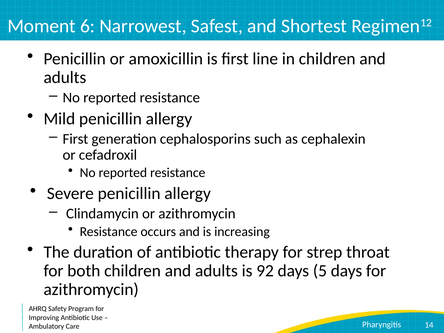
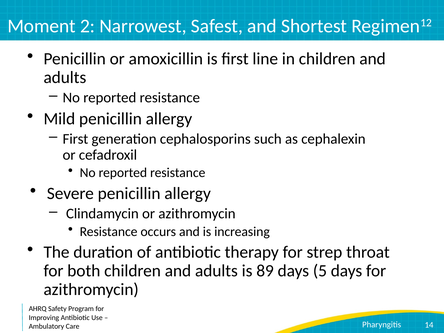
6: 6 -> 2
92: 92 -> 89
